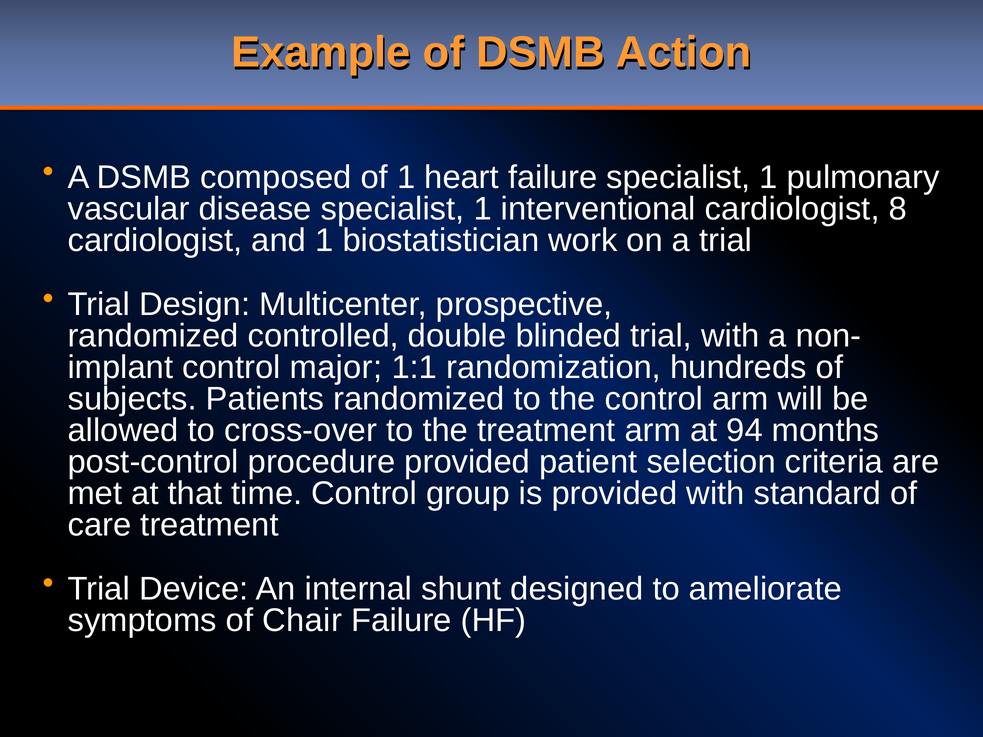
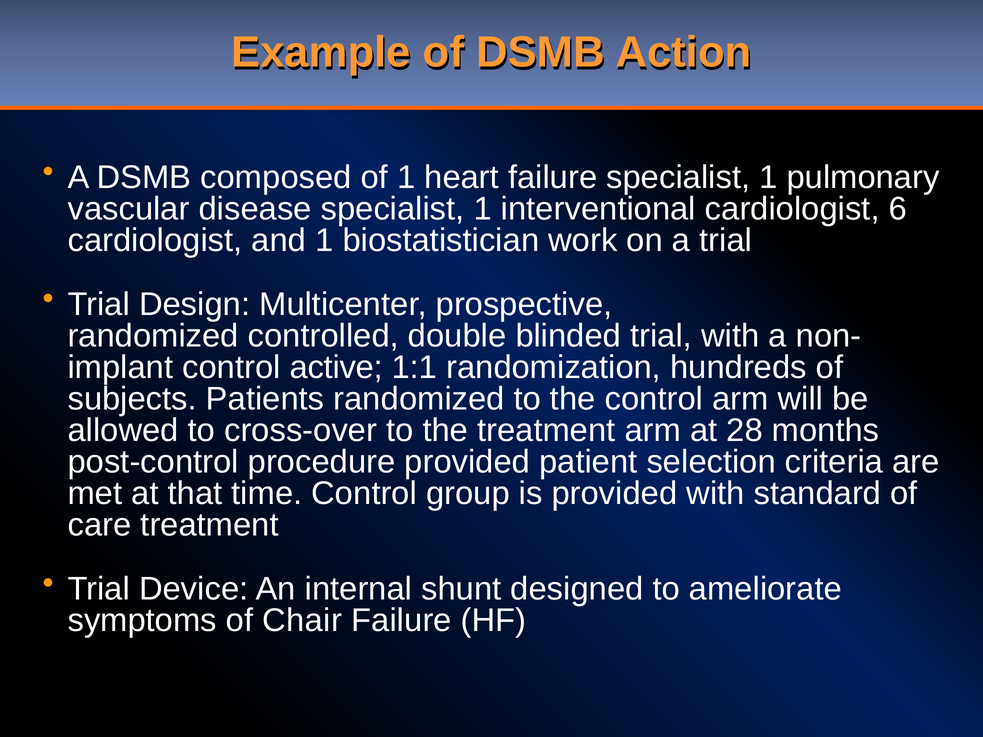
8: 8 -> 6
major: major -> active
94: 94 -> 28
